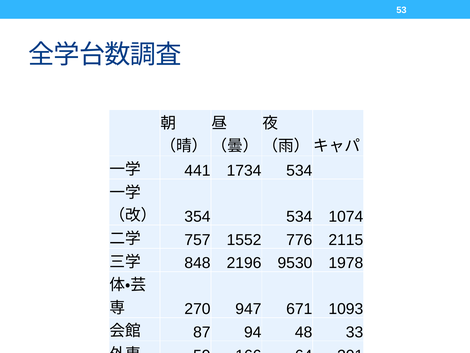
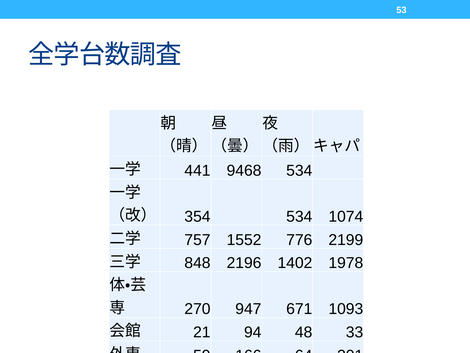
1734: 1734 -> 9468
2115: 2115 -> 2199
9530: 9530 -> 1402
87: 87 -> 21
